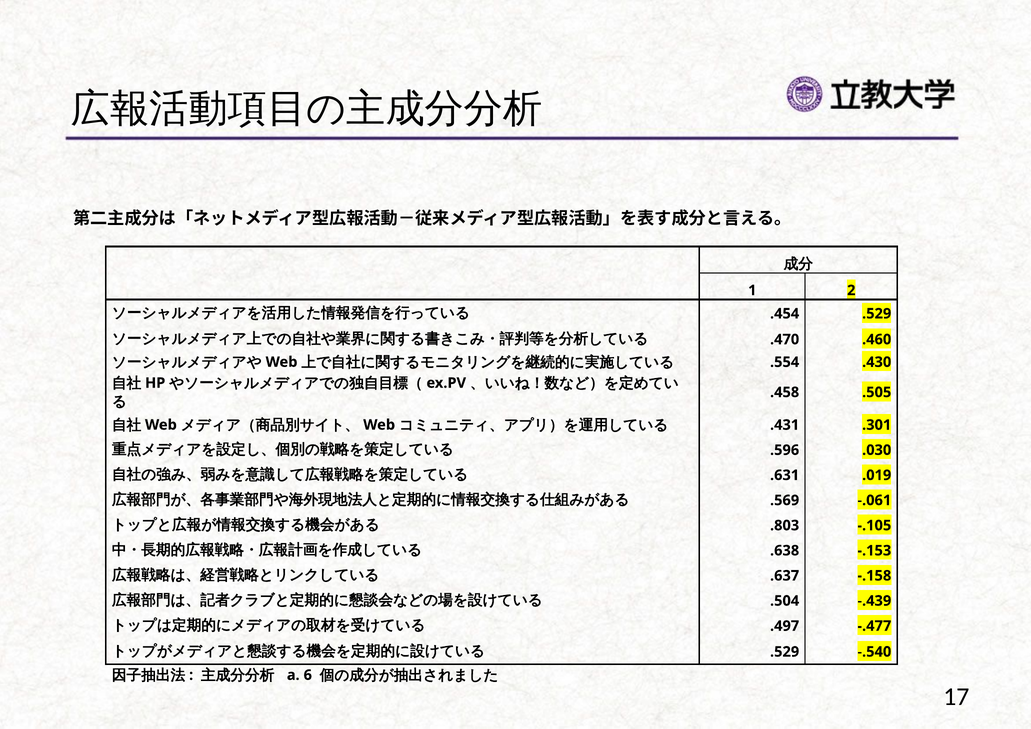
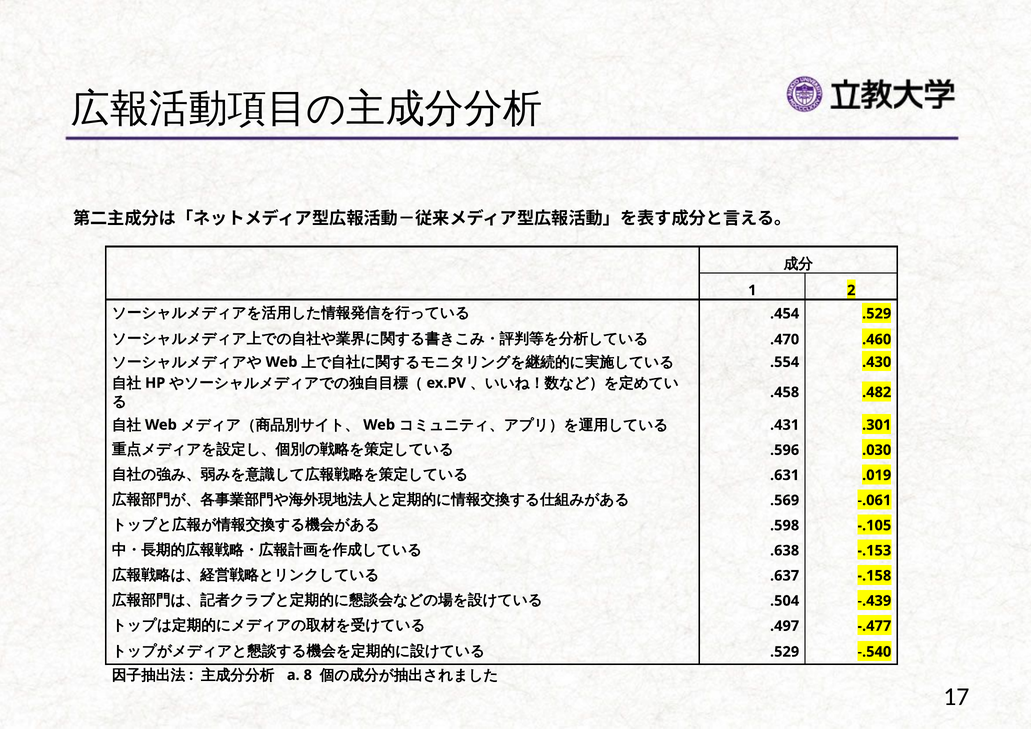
.505: .505 -> .482
.803: .803 -> .598
6: 6 -> 8
